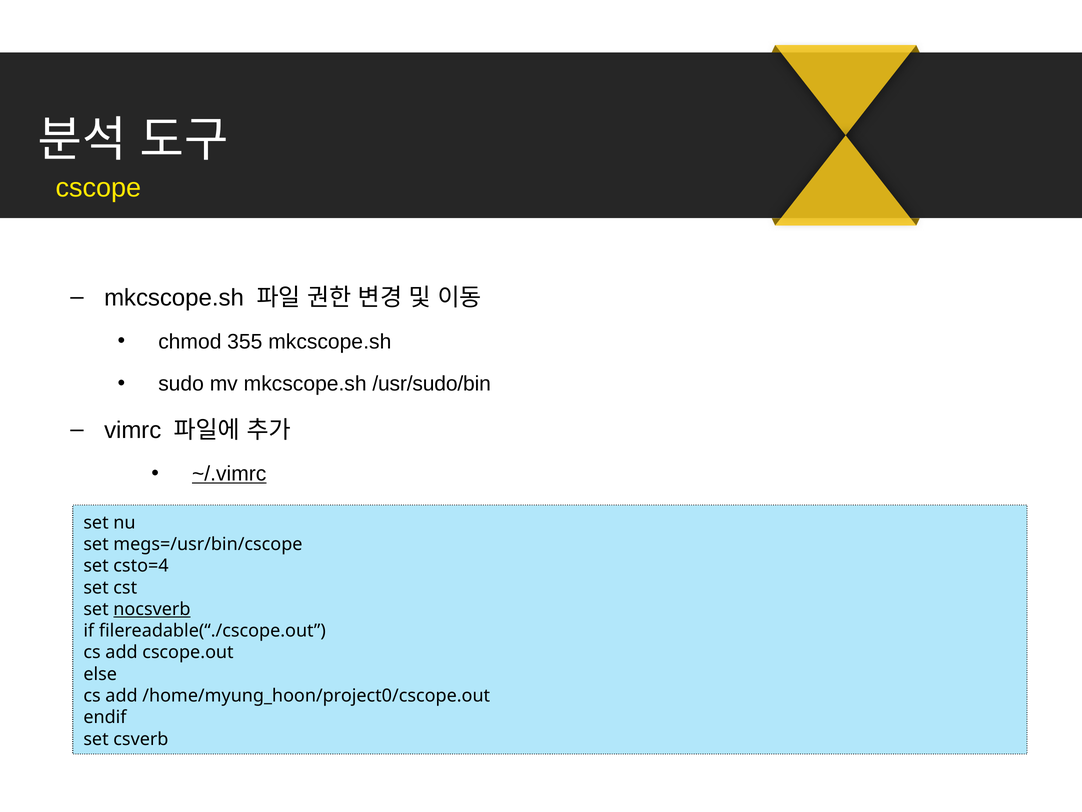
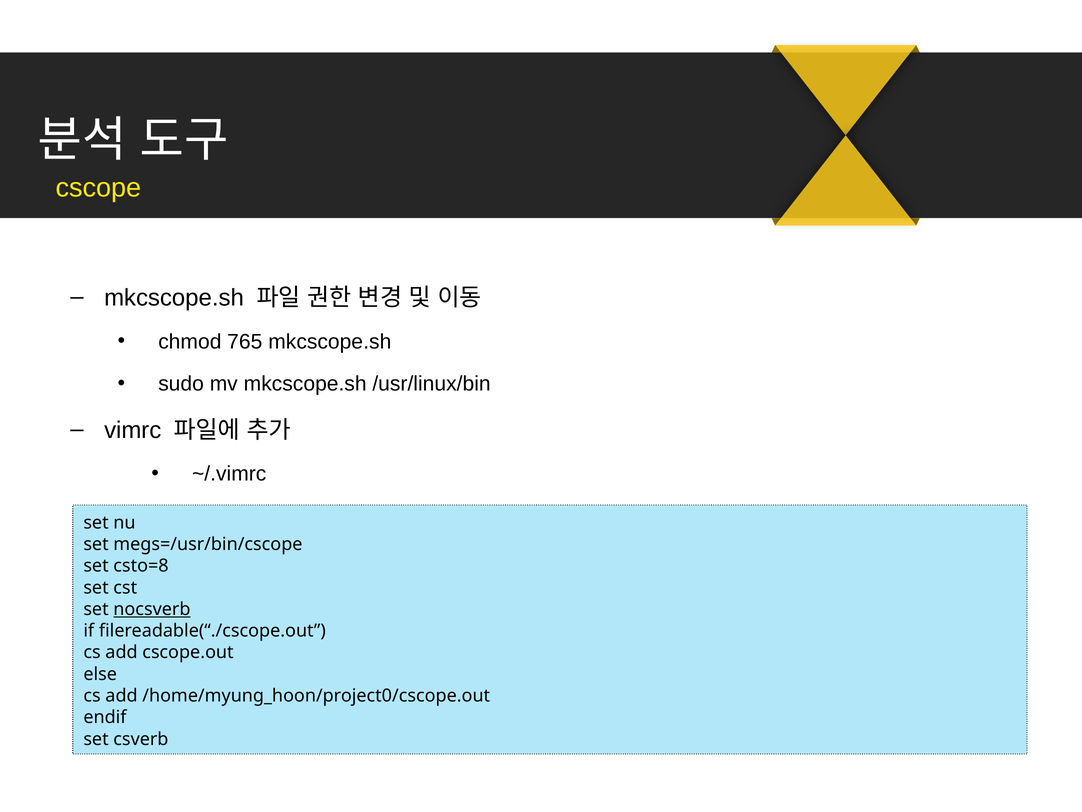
355: 355 -> 765
/usr/sudo/bin: /usr/sudo/bin -> /usr/linux/bin
~/.vimrc underline: present -> none
csto=4: csto=4 -> csto=8
